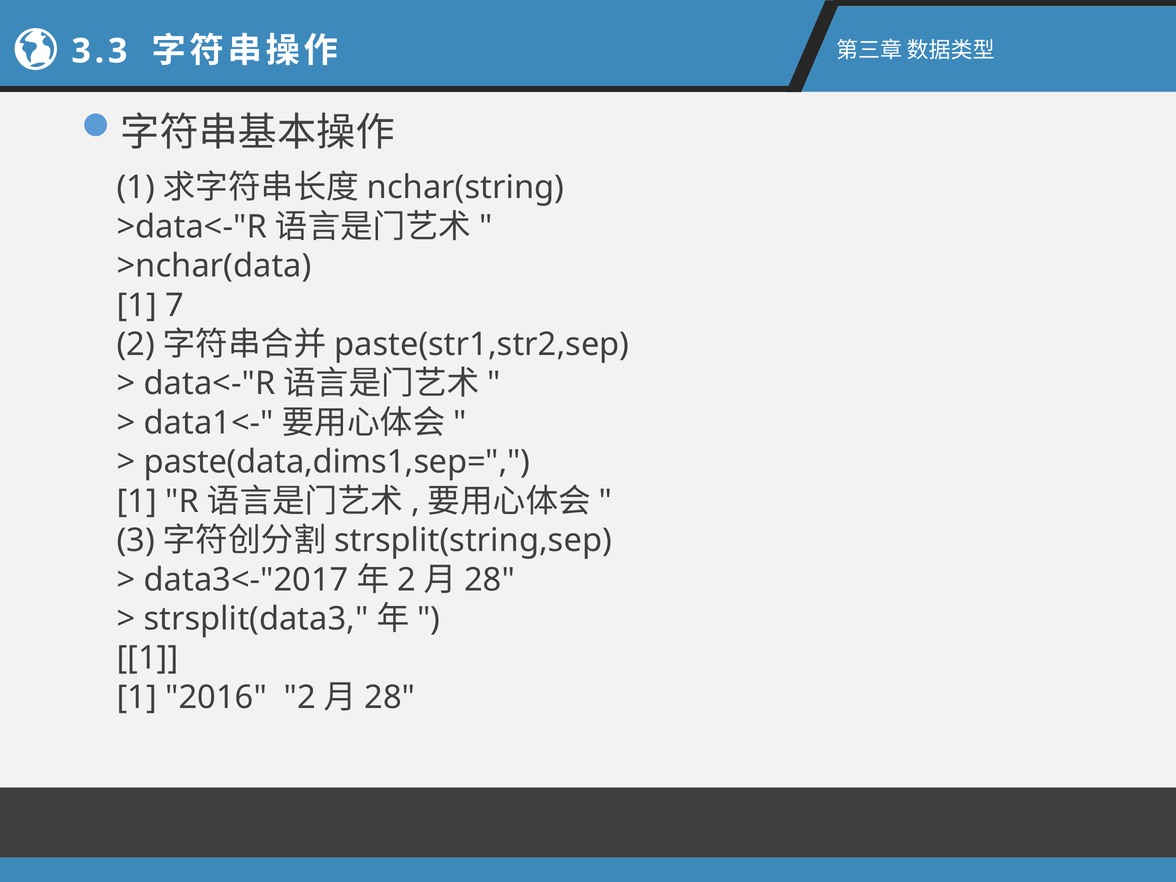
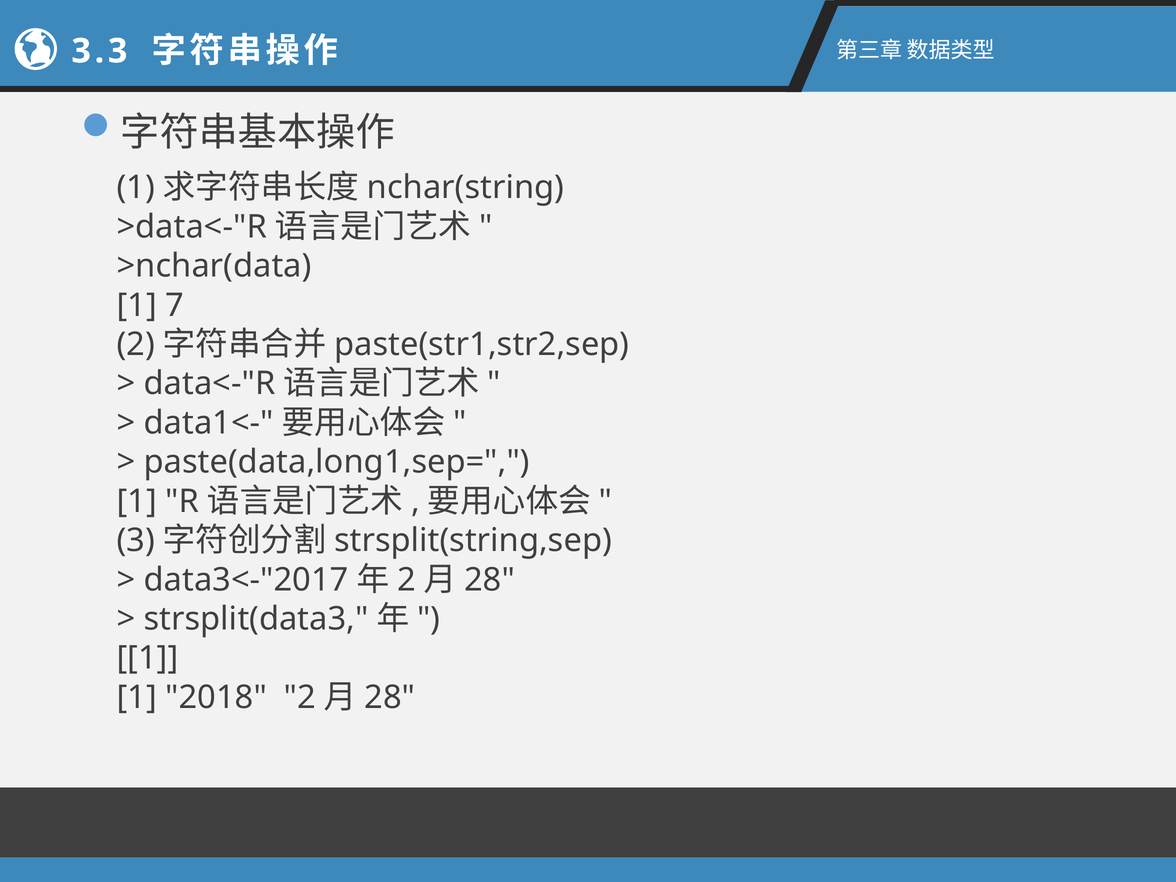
paste(data,dims1,sep=: paste(data,dims1,sep= -> paste(data,long1,sep=
2016: 2016 -> 2018
